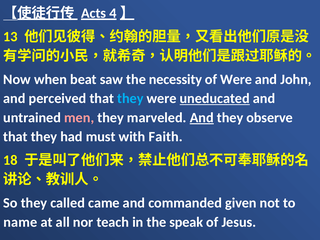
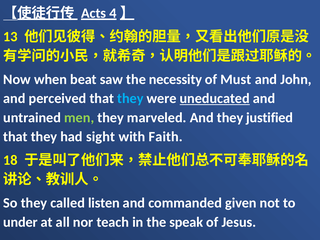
of Were: Were -> Must
men colour: pink -> light green
And at (202, 118) underline: present -> none
observe: observe -> justified
must: must -> sight
came: came -> listen
name: name -> under
